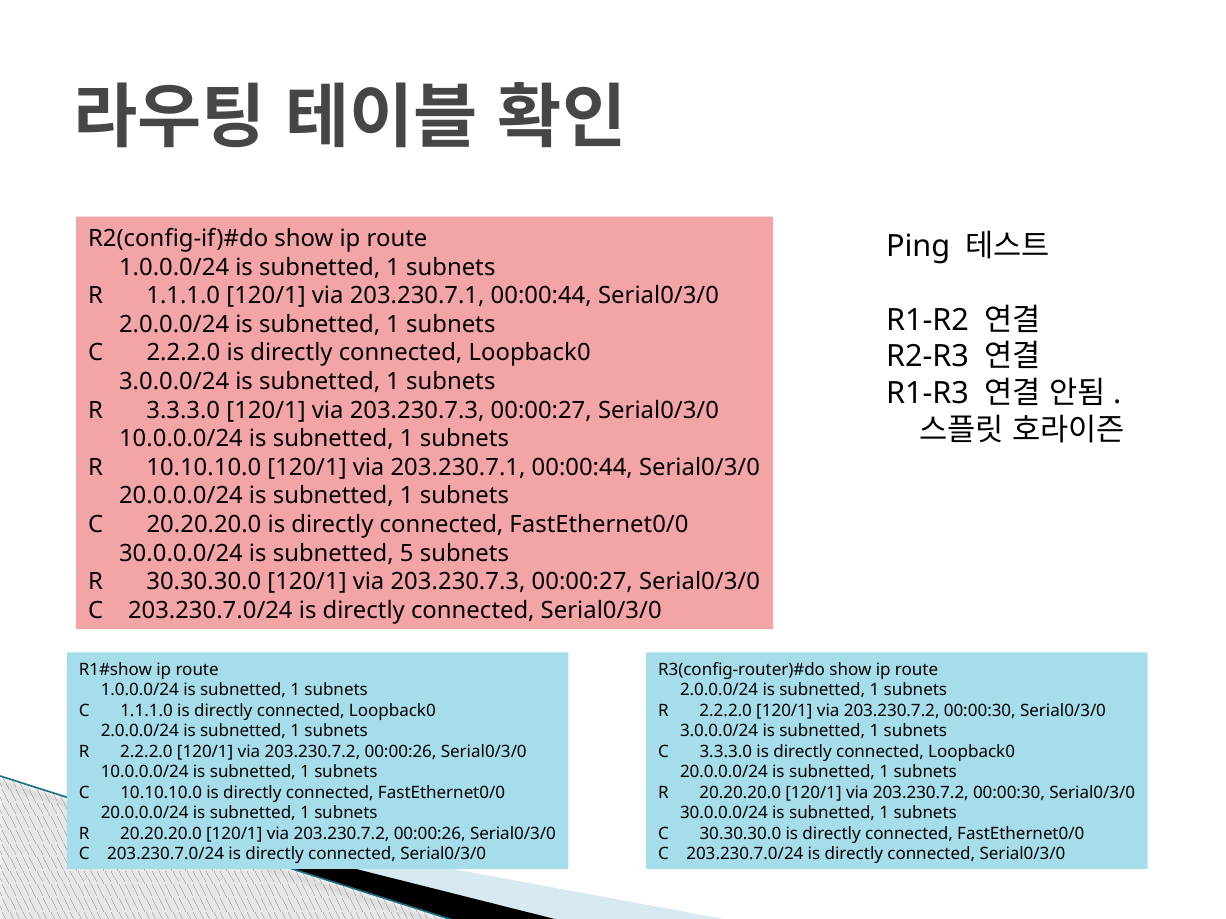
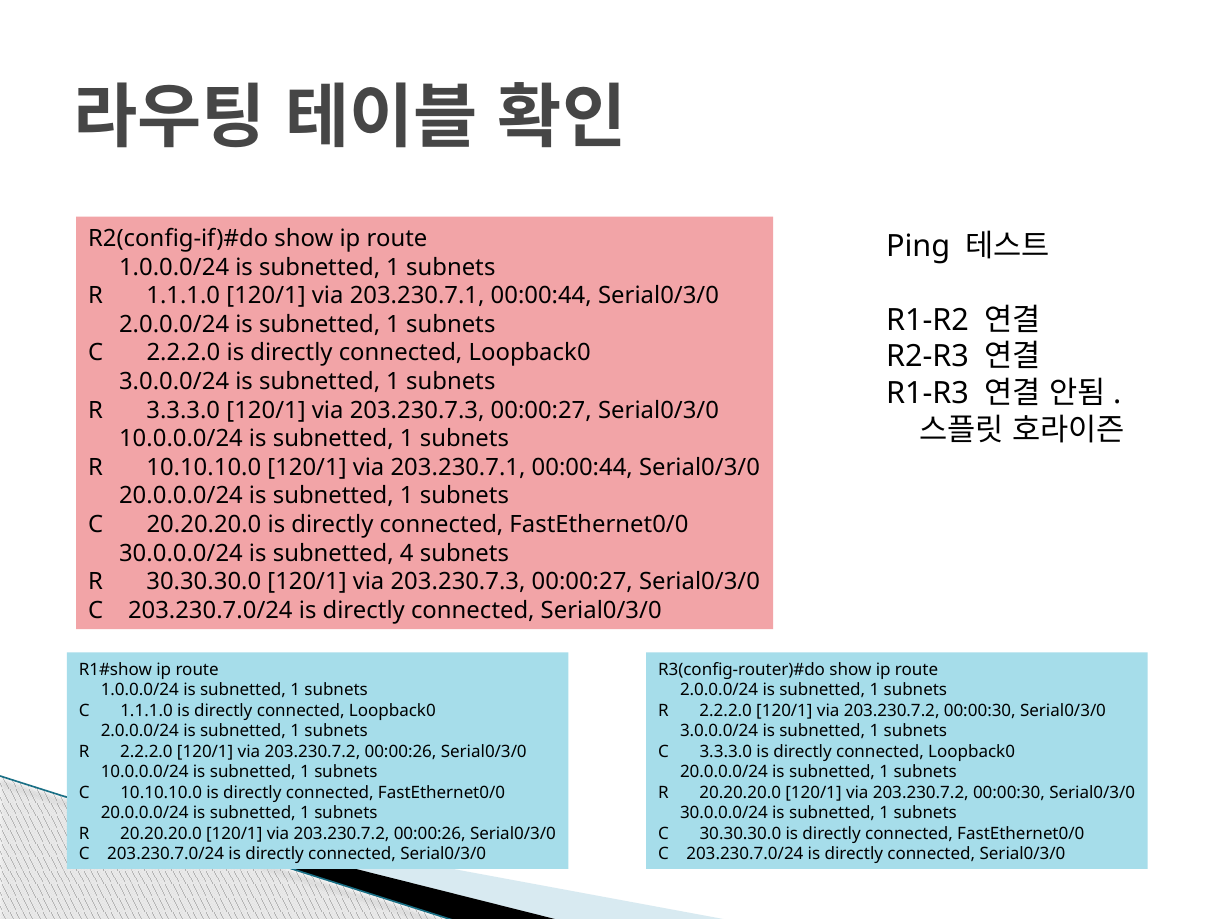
5: 5 -> 4
